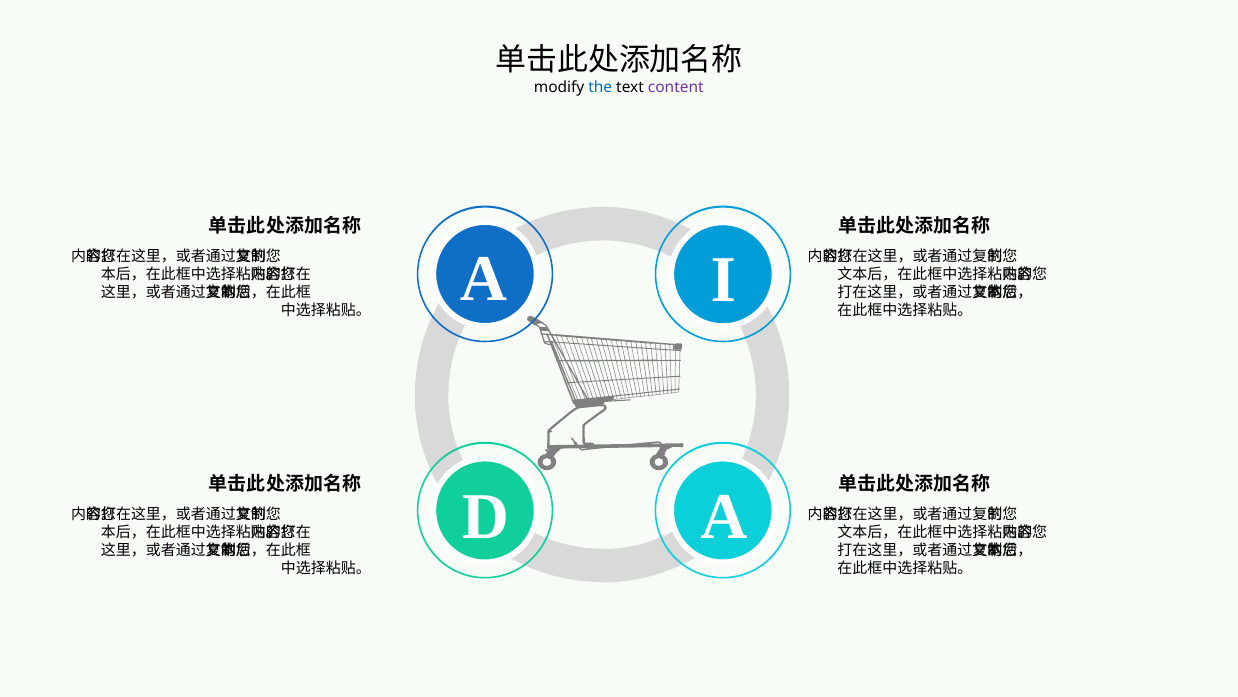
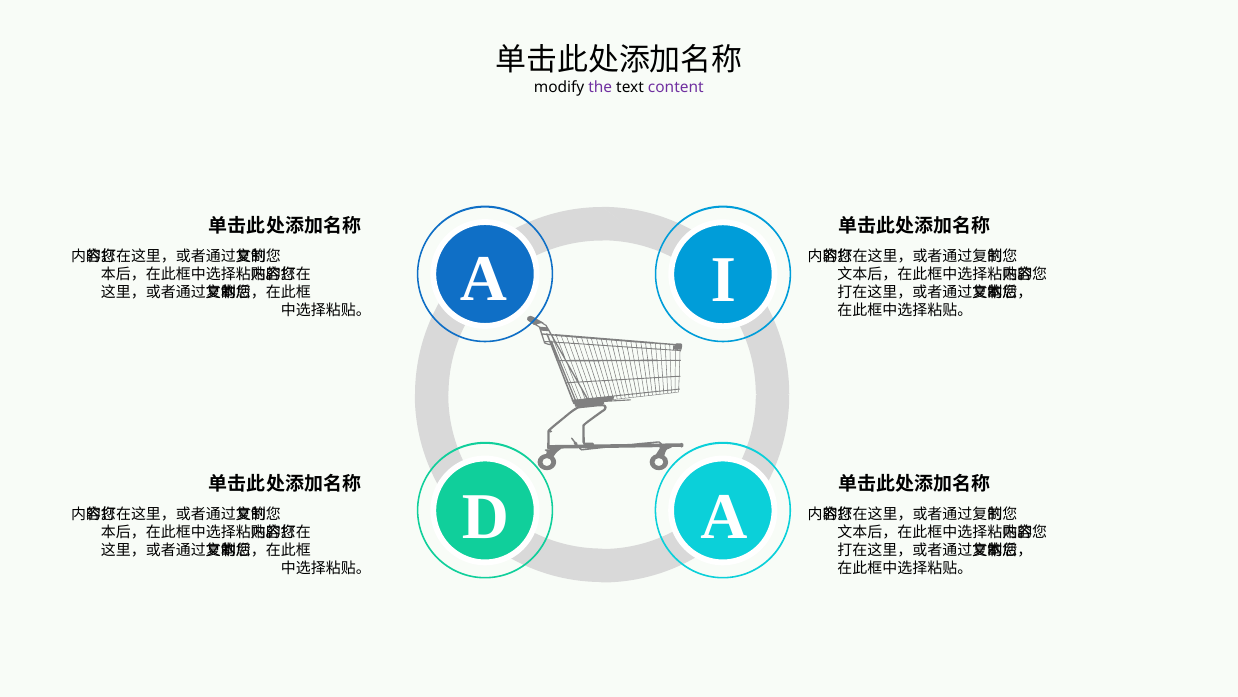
the colour: blue -> purple
